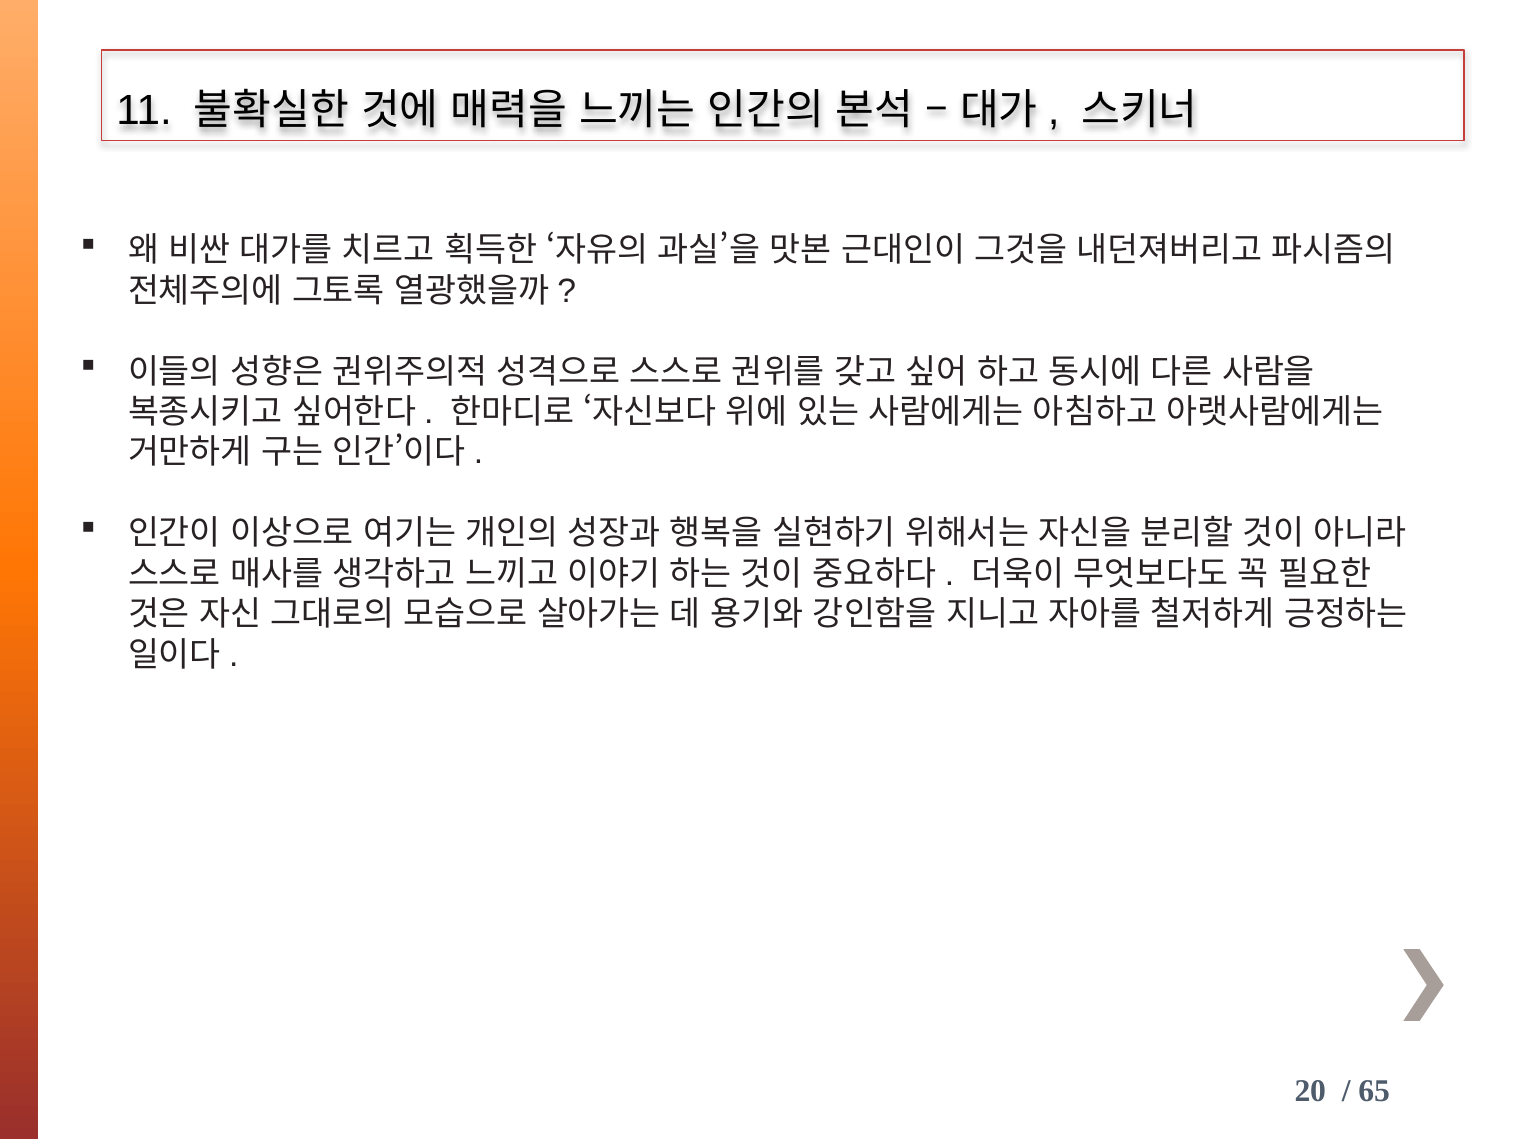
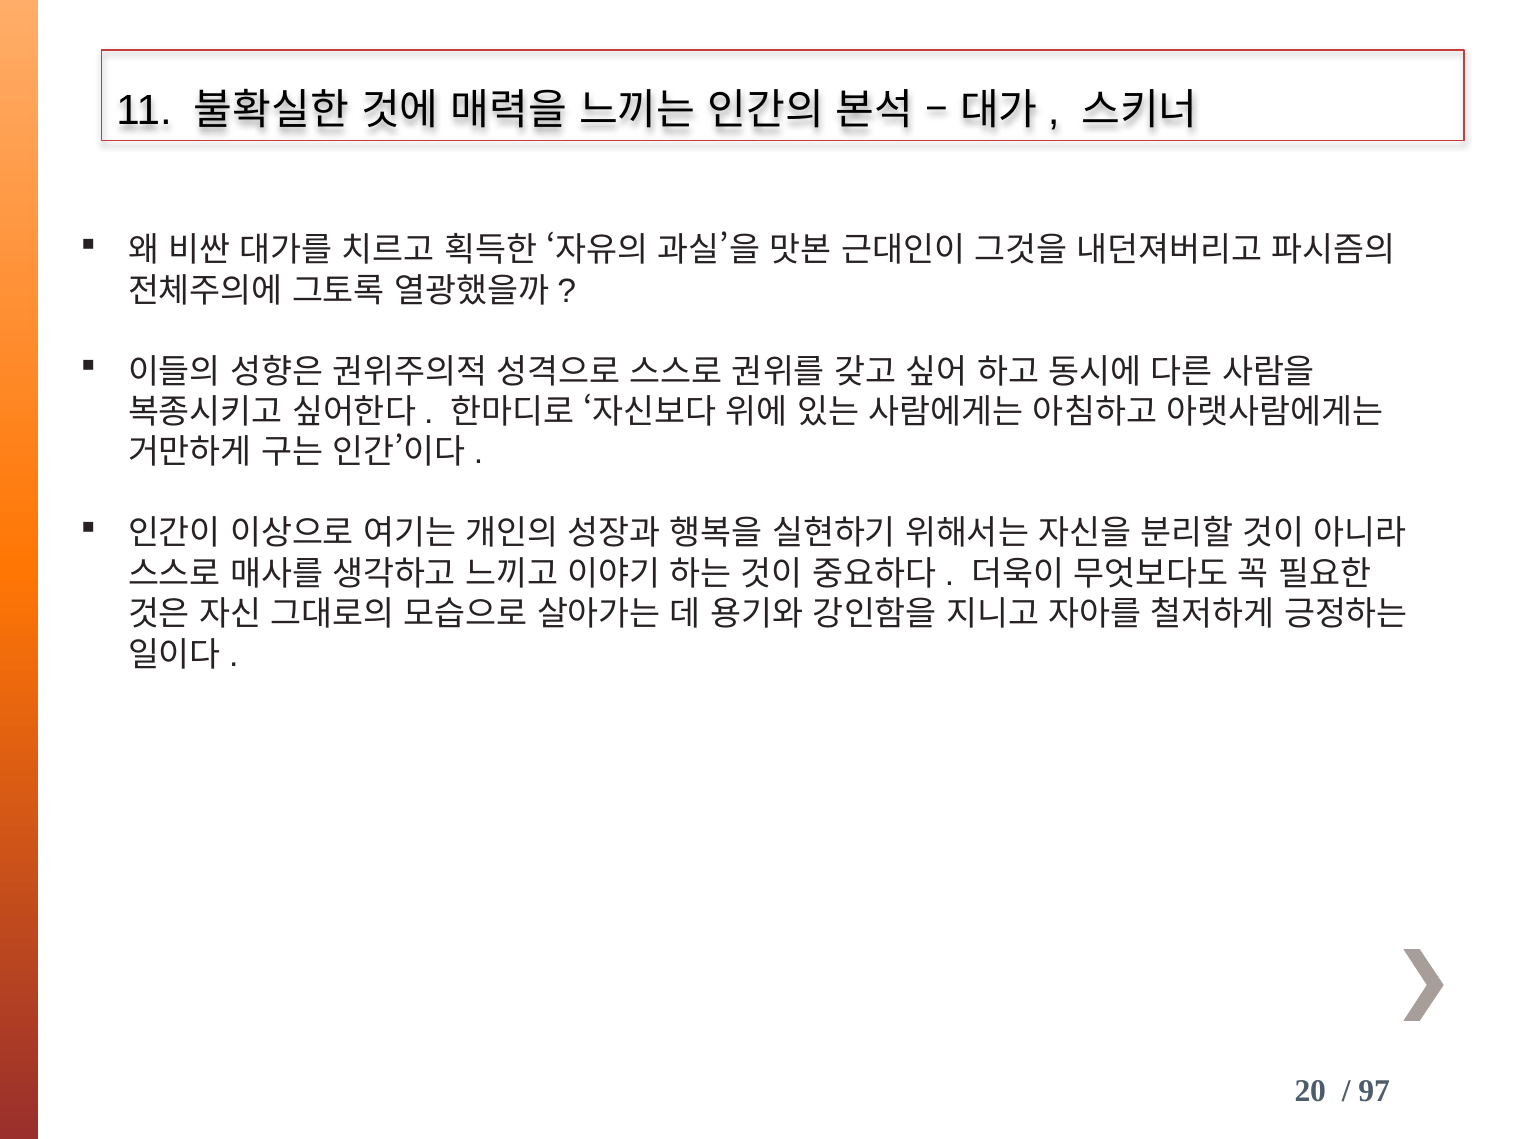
65: 65 -> 97
